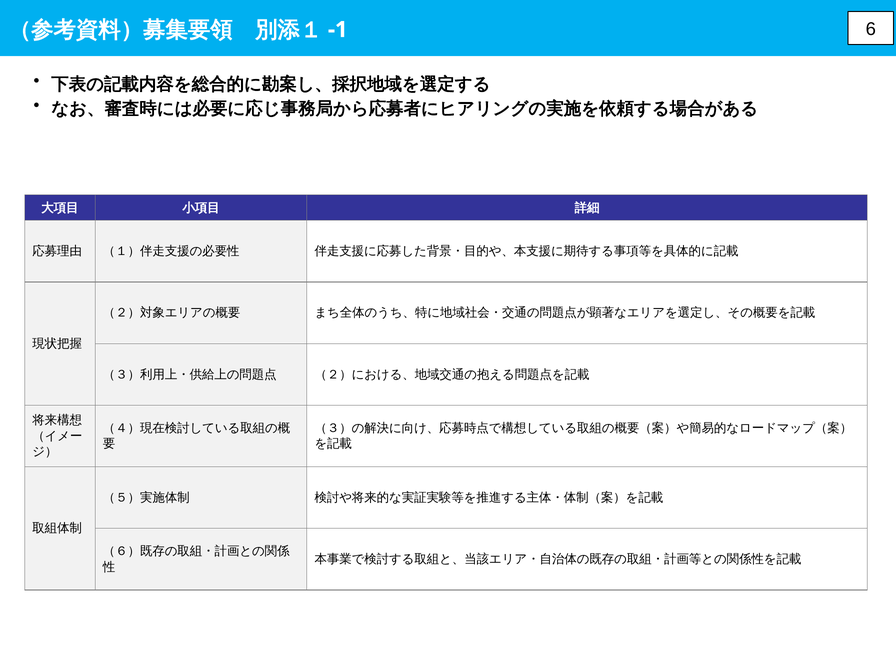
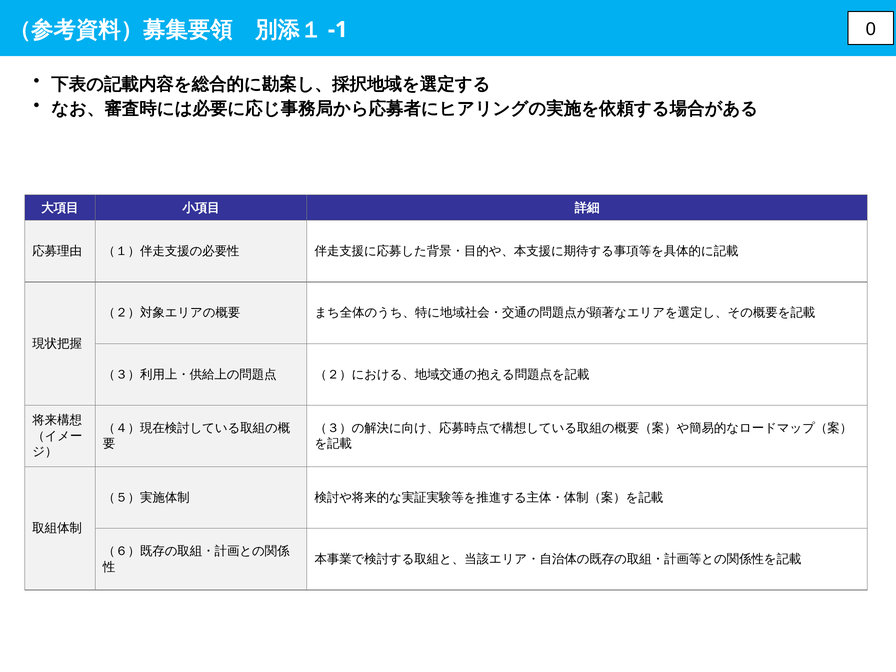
6: 6 -> 0
